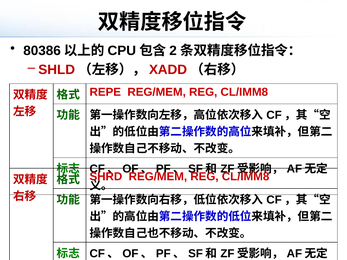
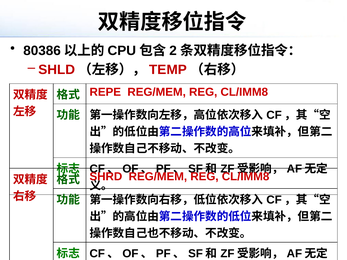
XADD: XADD -> TEMP
